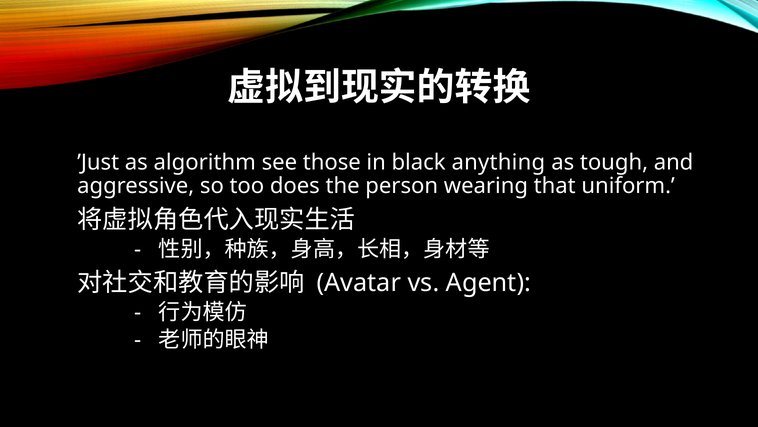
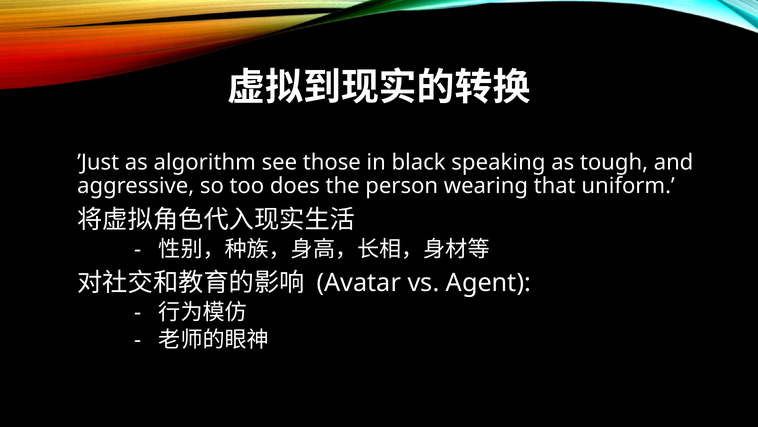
anything: anything -> speaking
